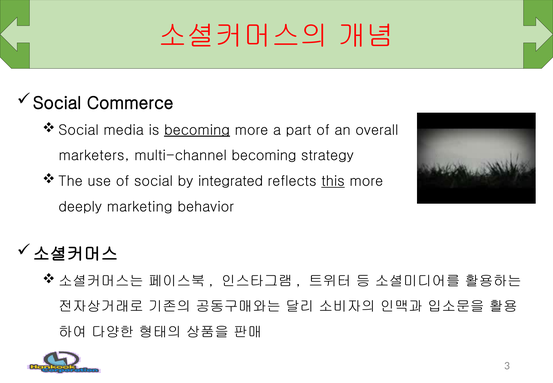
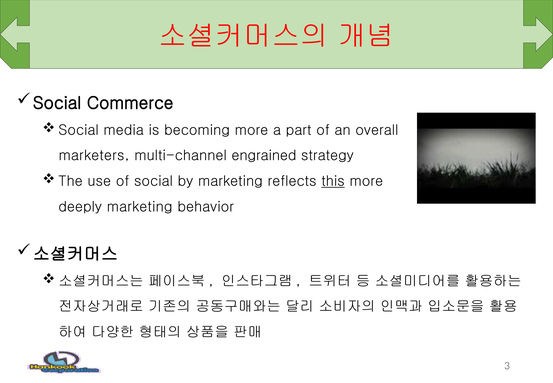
becoming at (197, 130) underline: present -> none
multi-channel becoming: becoming -> engrained
by integrated: integrated -> marketing
